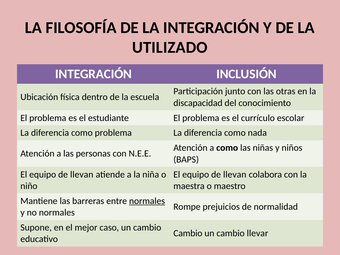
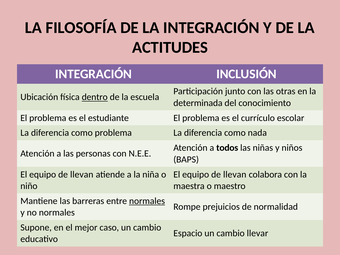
UTILIZADO: UTILIZADO -> ACTITUDES
dentro underline: none -> present
discapacidad: discapacidad -> determinada
a como: como -> todos
Cambio at (188, 233): Cambio -> Espacio
